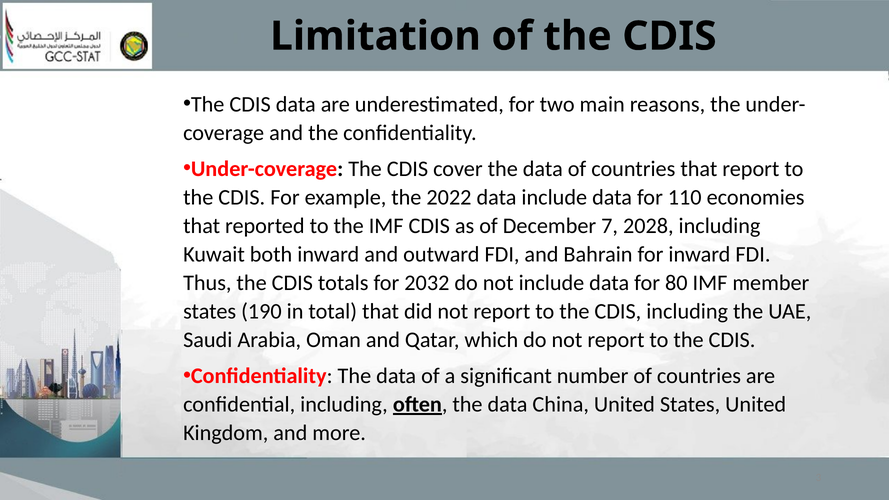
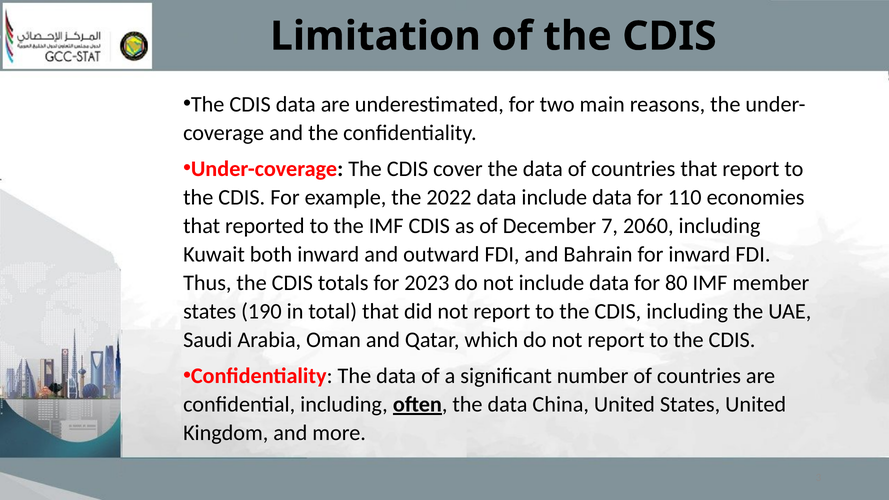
2028: 2028 -> 2060
2032: 2032 -> 2023
